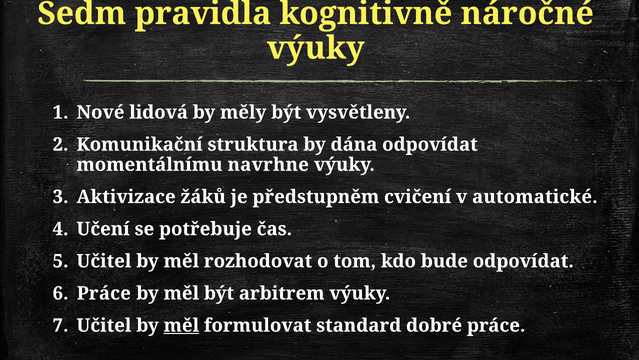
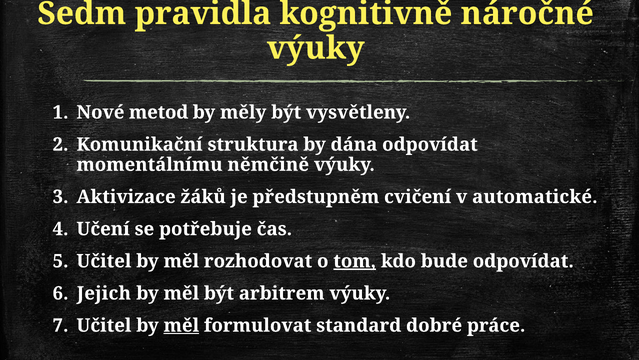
lidová: lidová -> metod
navrhne: navrhne -> němčině
tom underline: none -> present
Práce at (104, 293): Práce -> Jejich
